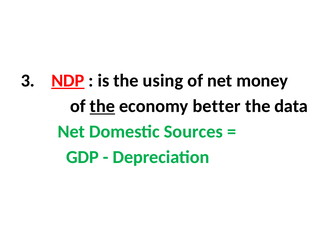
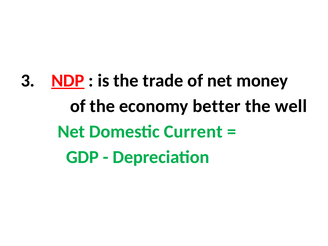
using: using -> trade
the at (102, 106) underline: present -> none
data: data -> well
Sources: Sources -> Current
